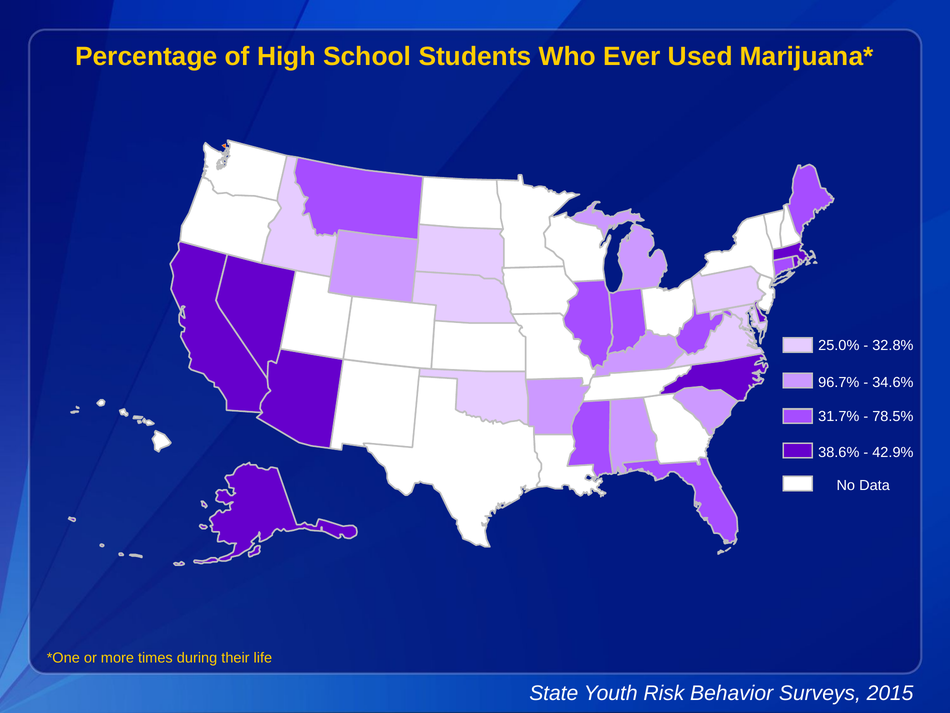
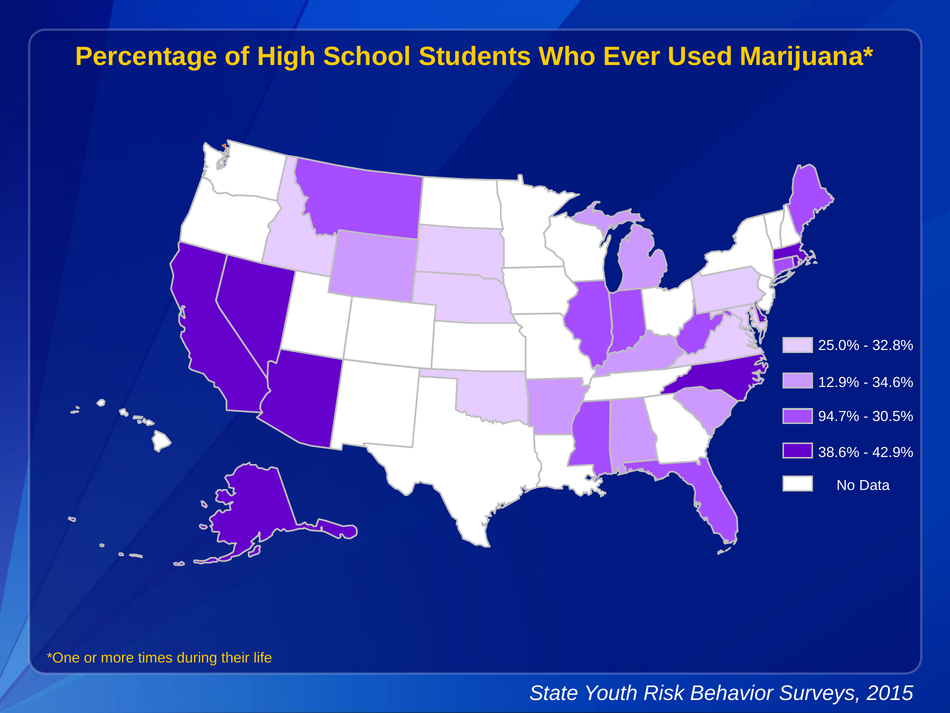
96.7%: 96.7% -> 12.9%
31.7%: 31.7% -> 94.7%
78.5%: 78.5% -> 30.5%
